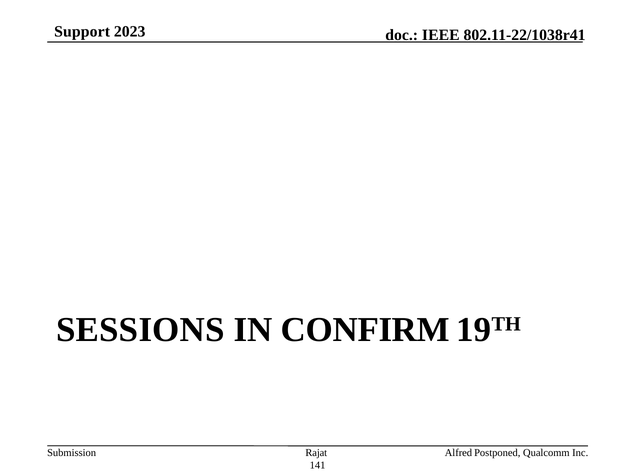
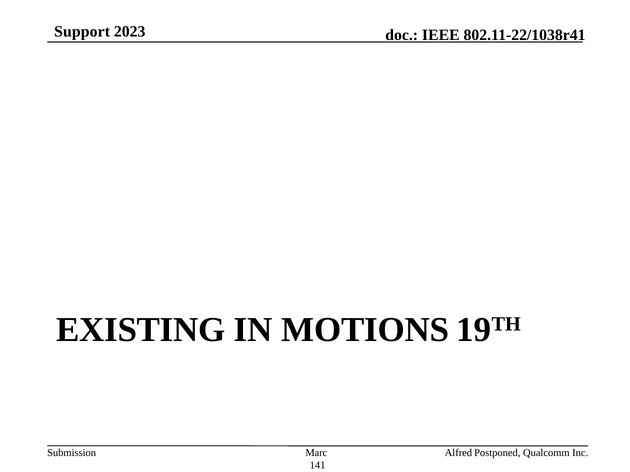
SESSIONS: SESSIONS -> EXISTING
CONFIRM: CONFIRM -> MOTIONS
Rajat: Rajat -> Marc
